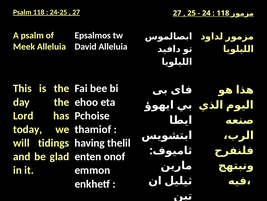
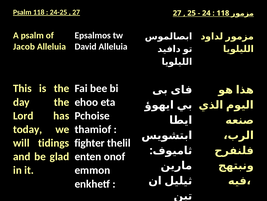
Meek: Meek -> Jacob
having: having -> fighter
